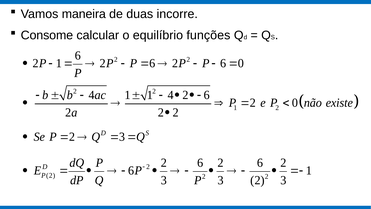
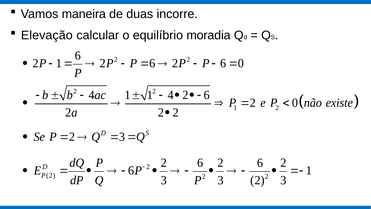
Consome: Consome -> Elevação
funções: funções -> moradia
